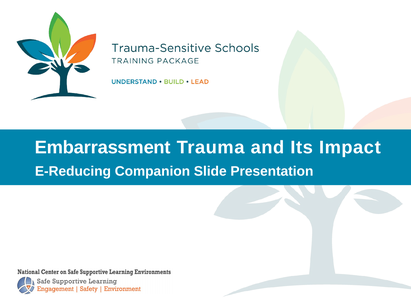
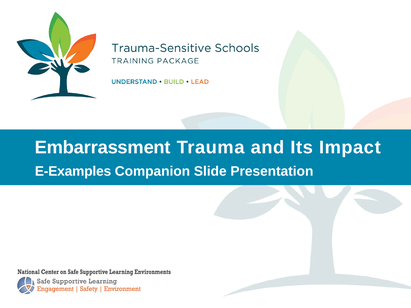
E-Reducing: E-Reducing -> E-Examples
